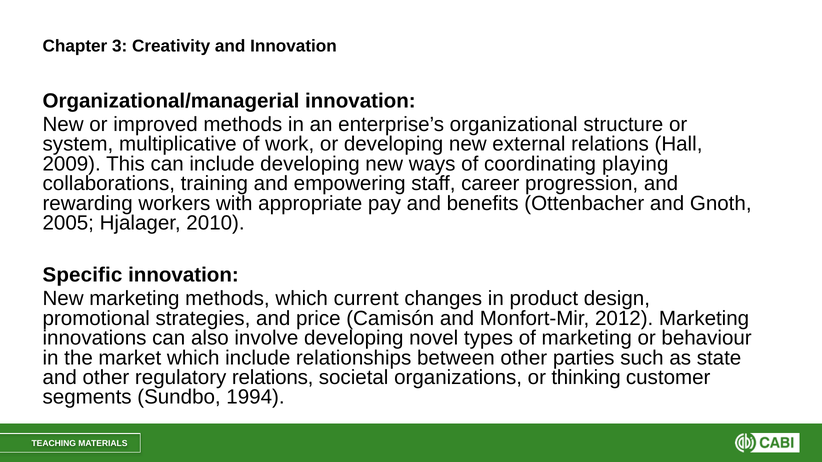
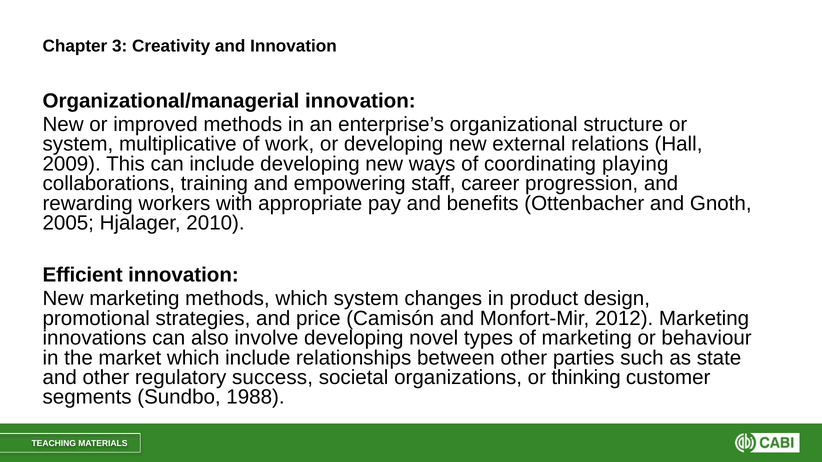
Specific: Specific -> Efficient
which current: current -> system
regulatory relations: relations -> success
1994: 1994 -> 1988
